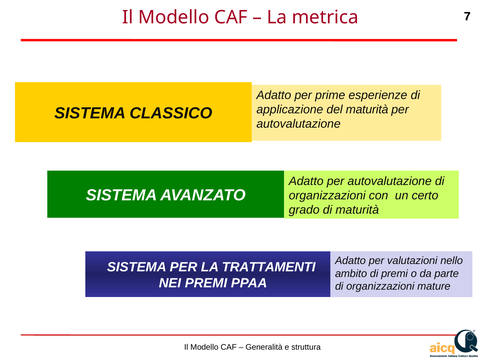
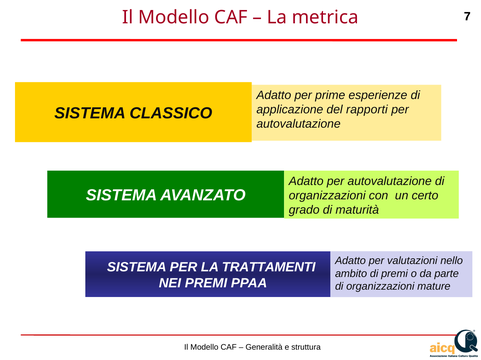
del maturità: maturità -> rapporti
